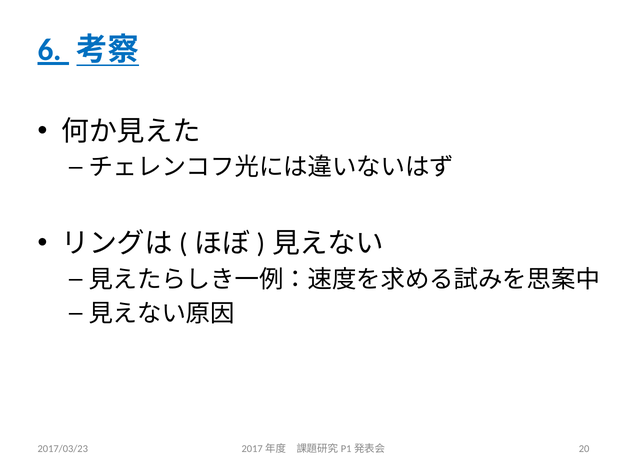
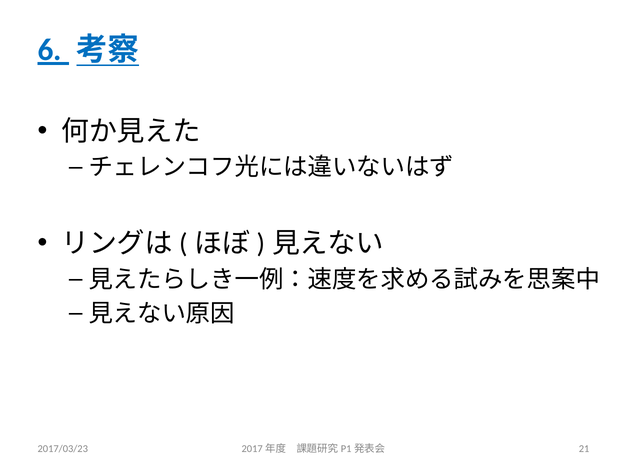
20: 20 -> 21
